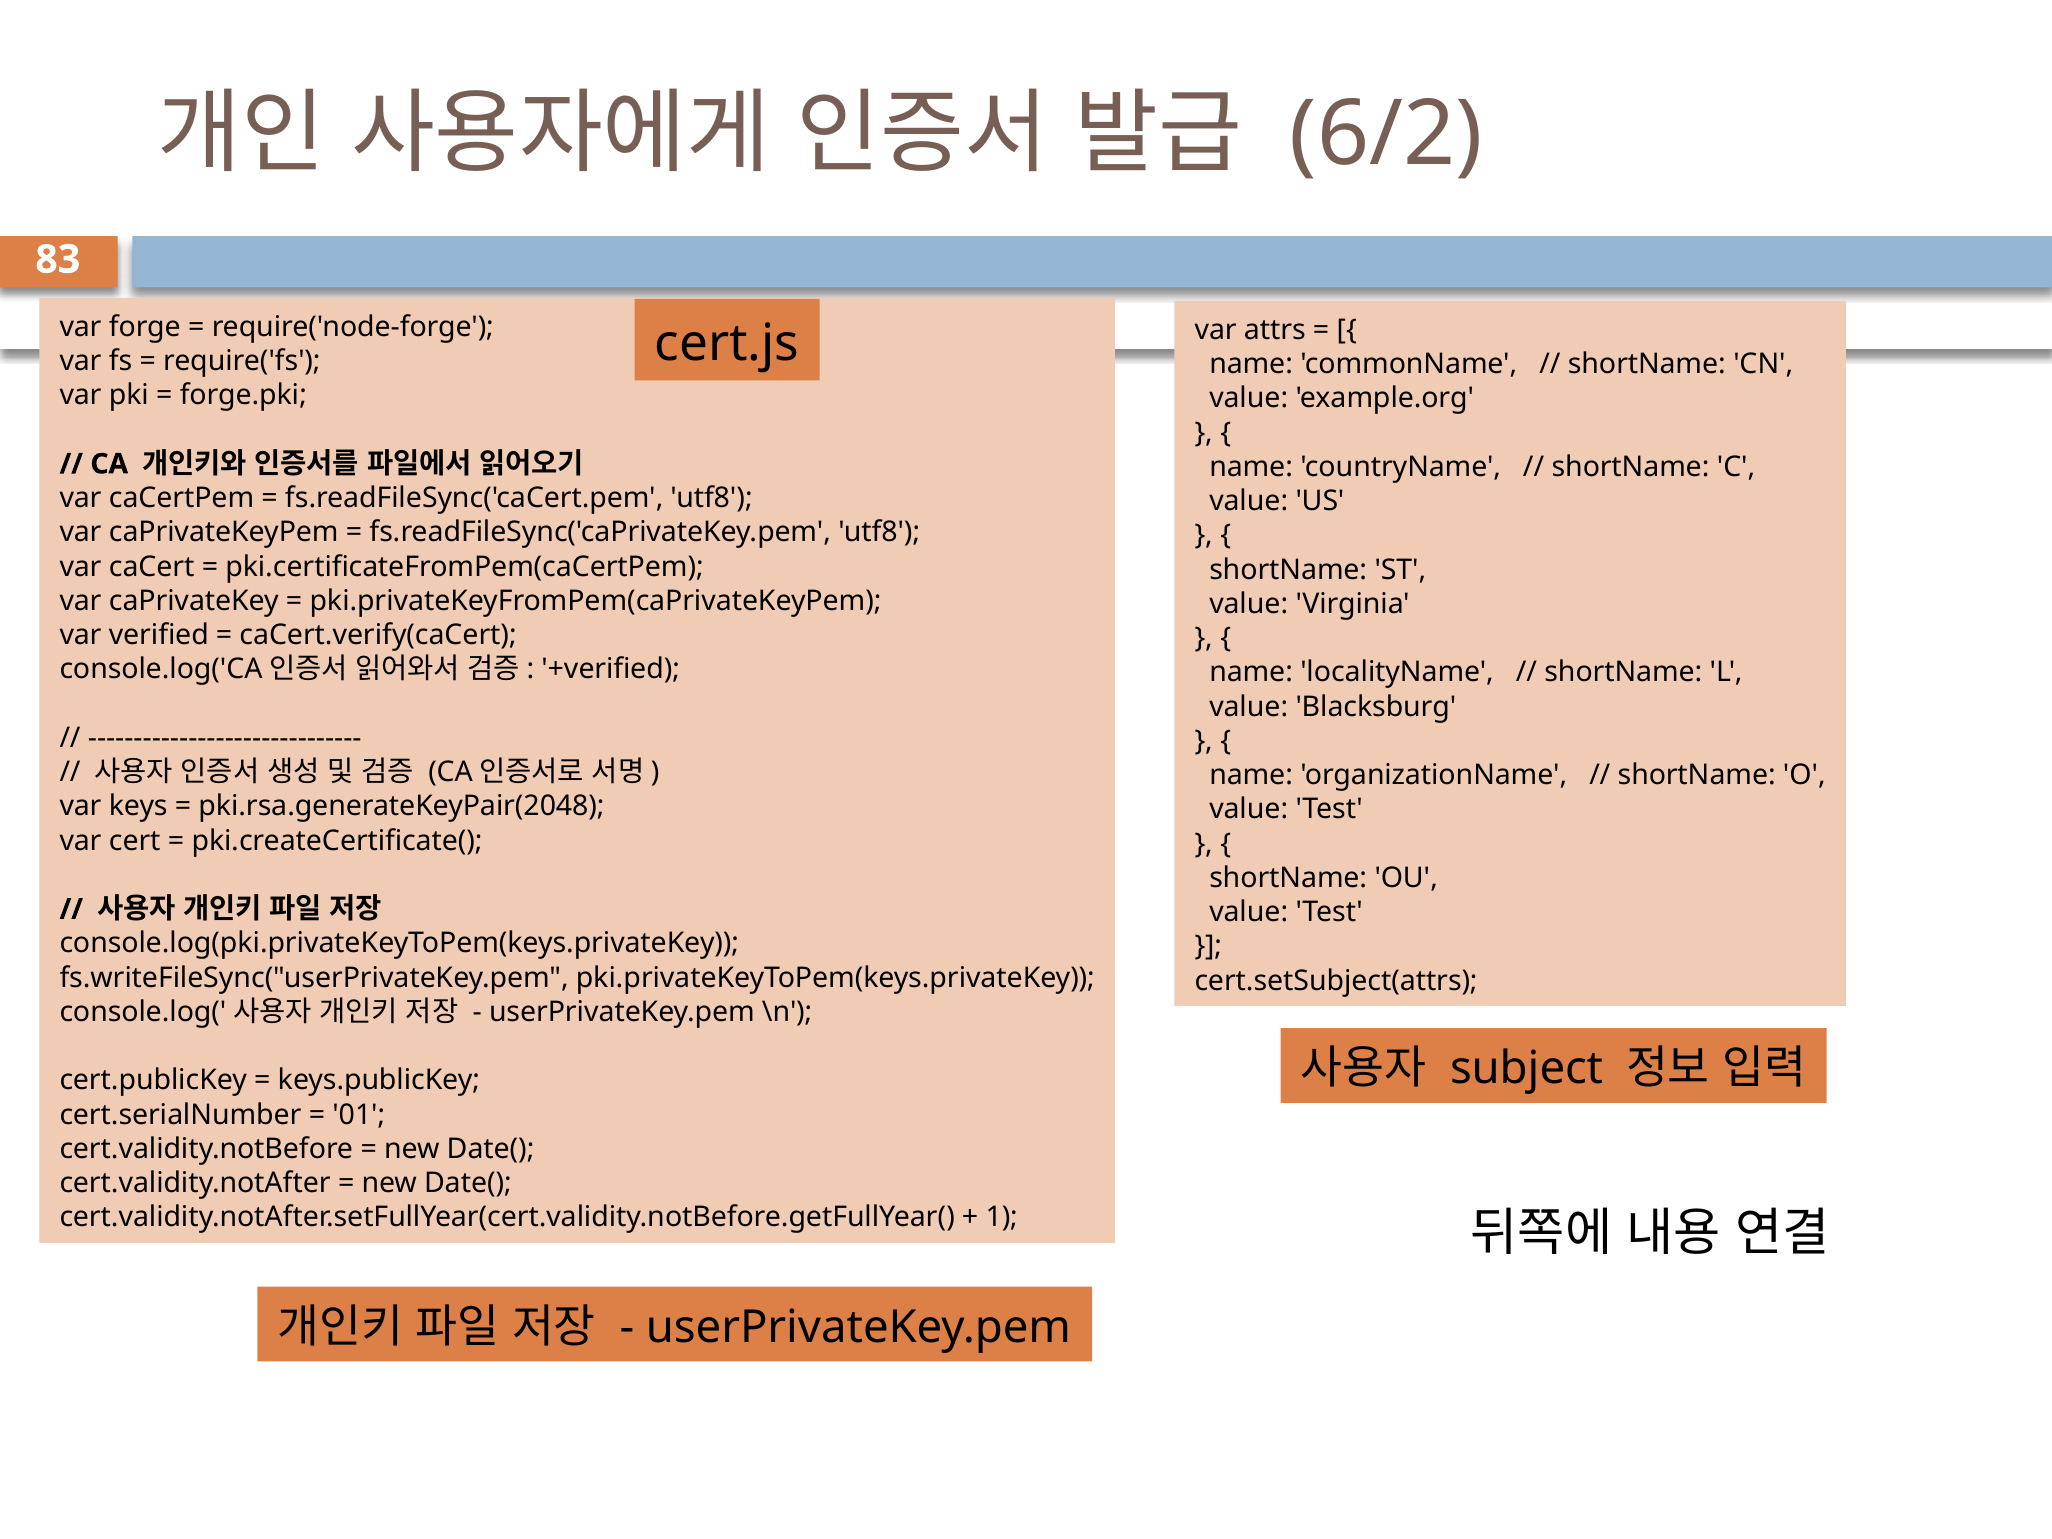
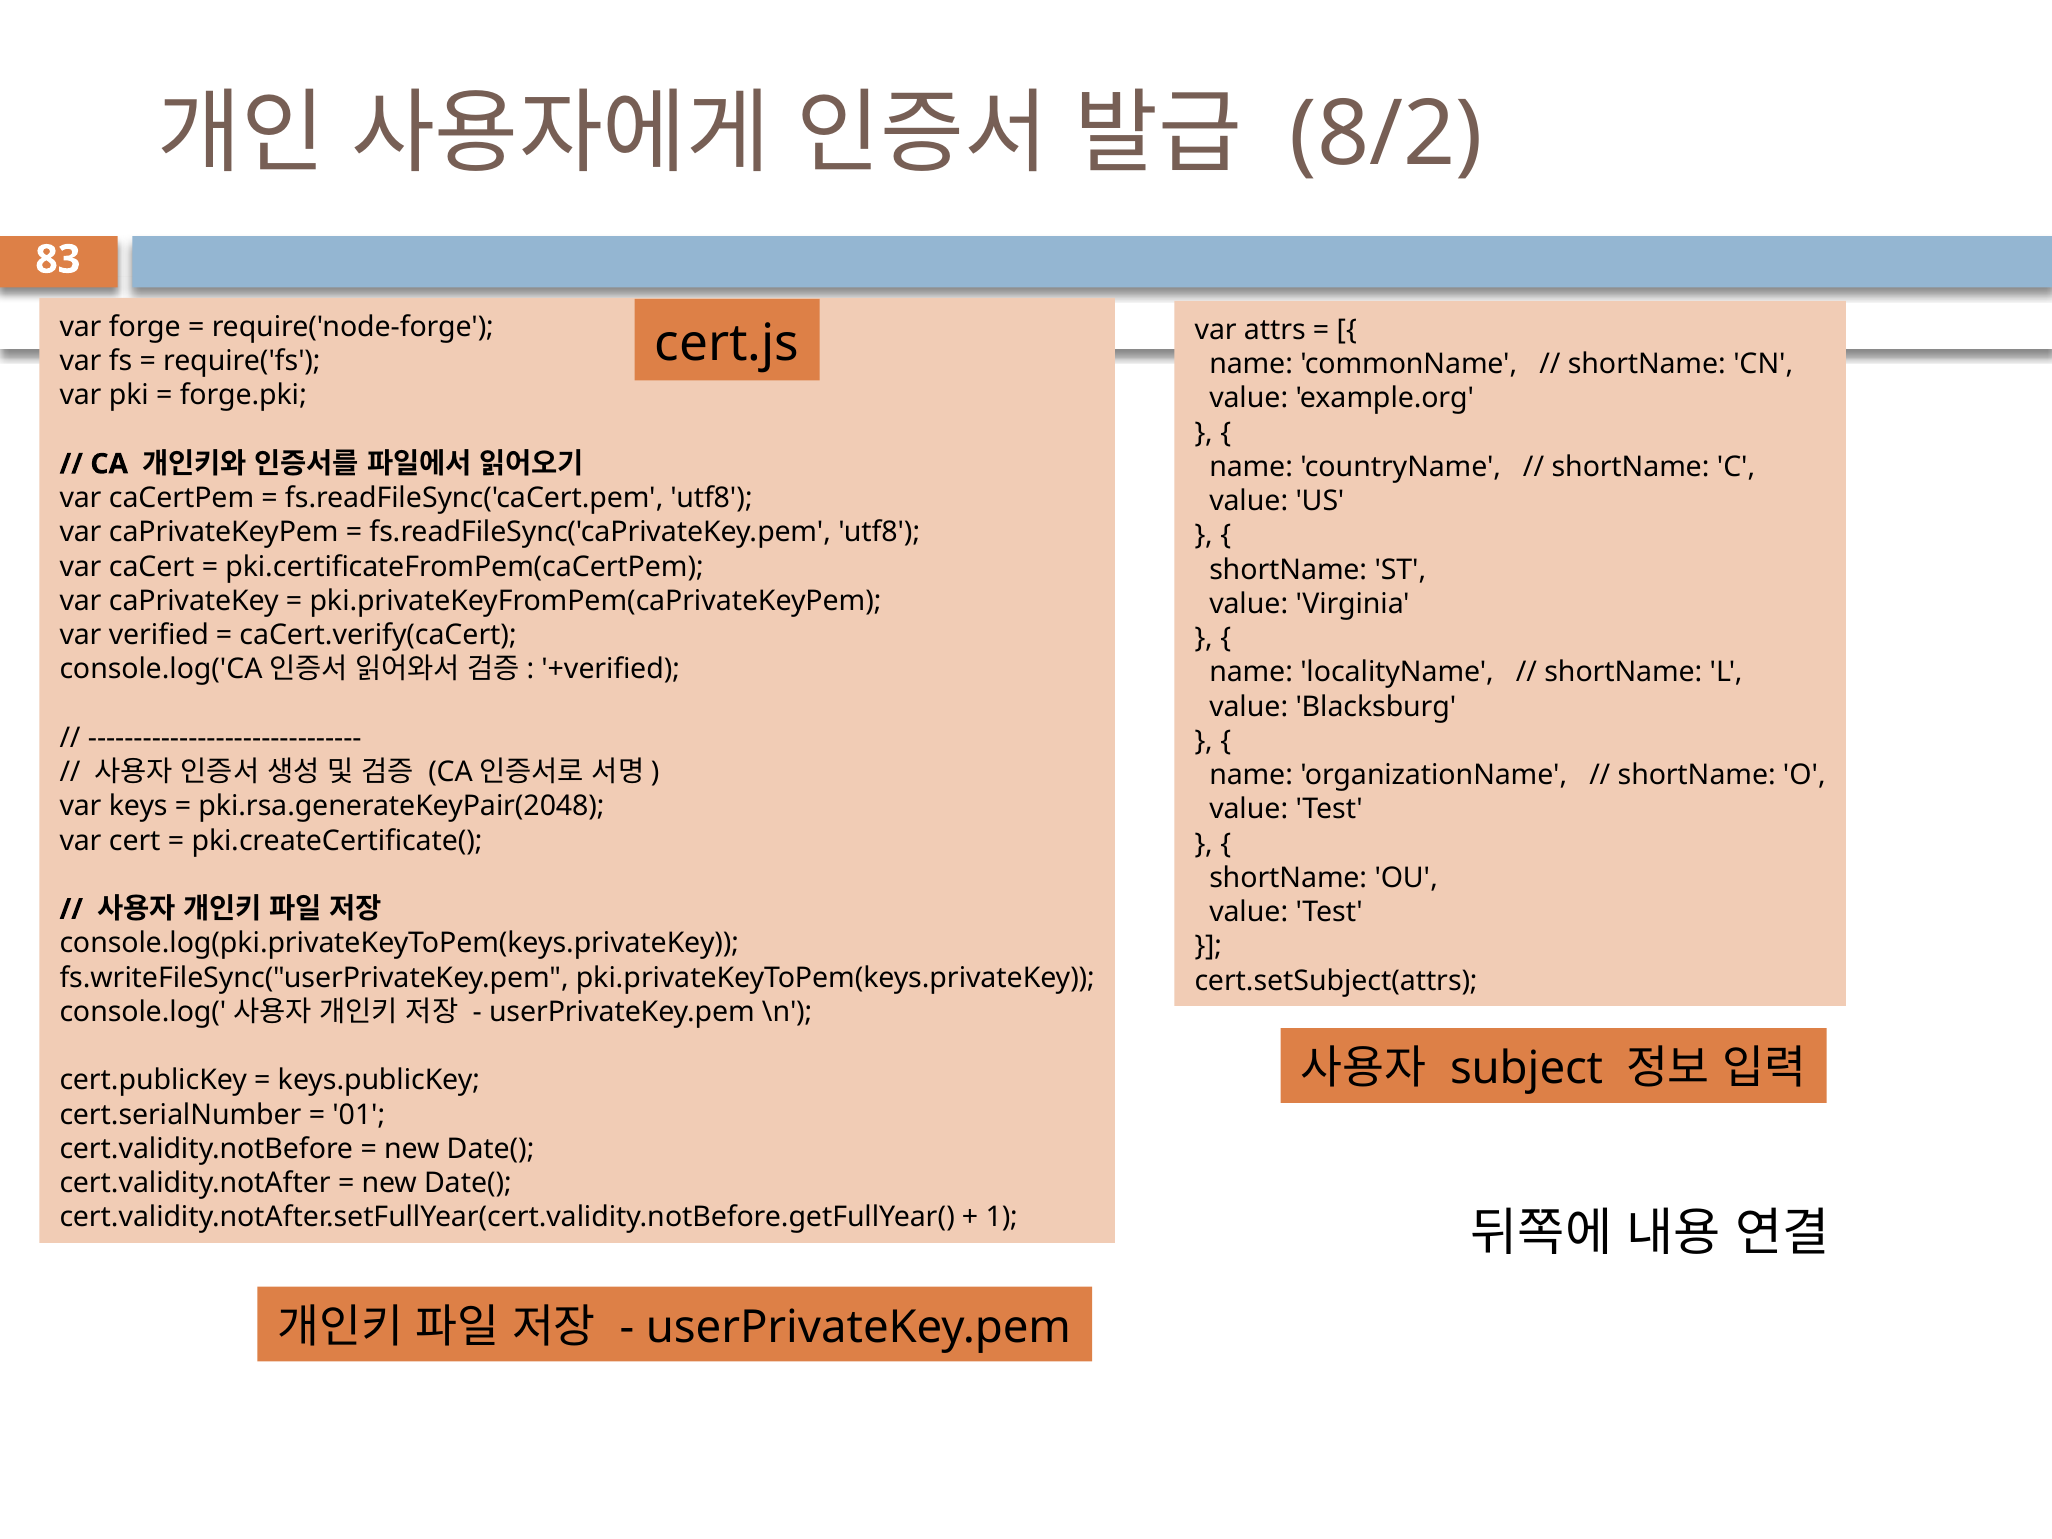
6/2: 6/2 -> 8/2
